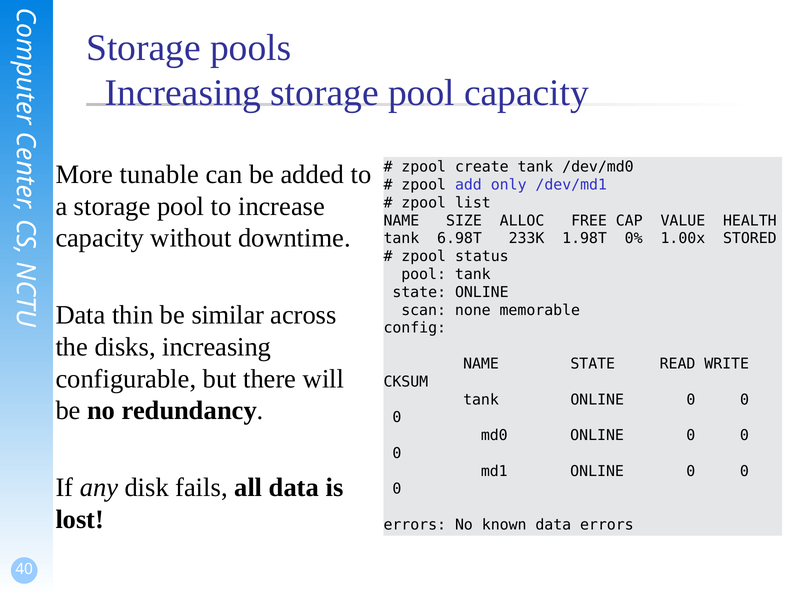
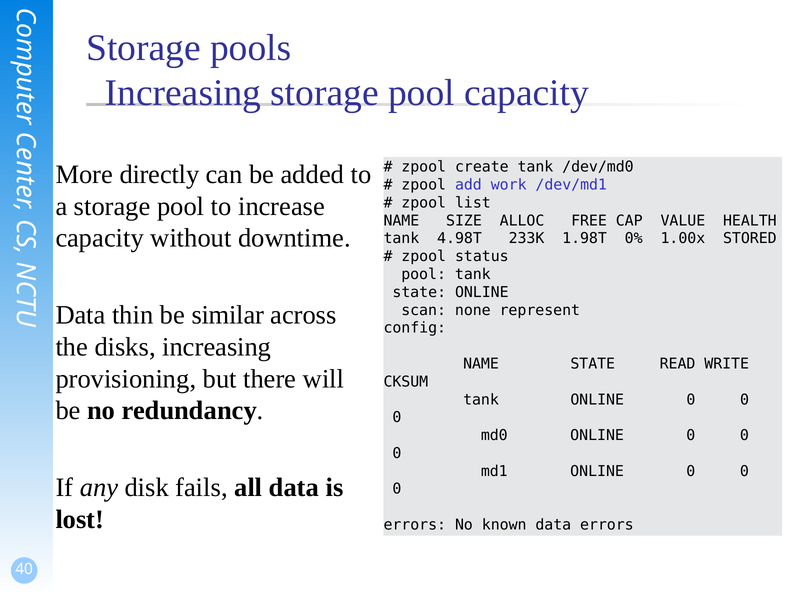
tunable: tunable -> directly
only: only -> work
6.98T: 6.98T -> 4.98T
memorable: memorable -> represent
configurable: configurable -> provisioning
